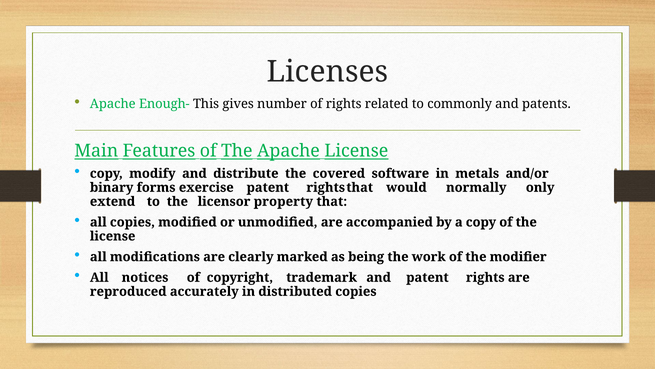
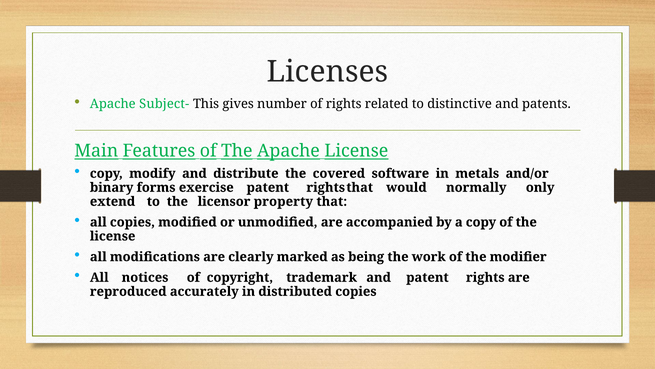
Enough-: Enough- -> Subject-
commonly: commonly -> distinctive
